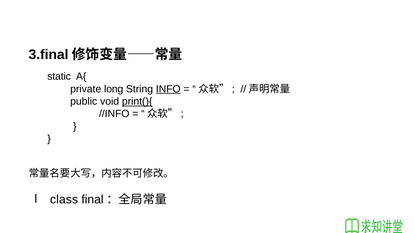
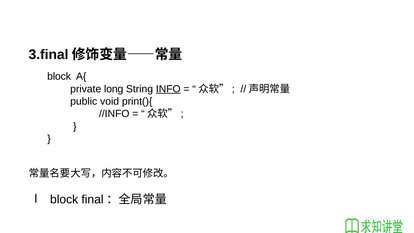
static at (59, 77): static -> block
print(){ underline: present -> none
class at (64, 199): class -> block
